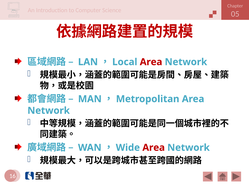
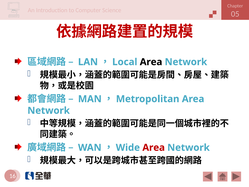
Area at (151, 62) colour: red -> black
